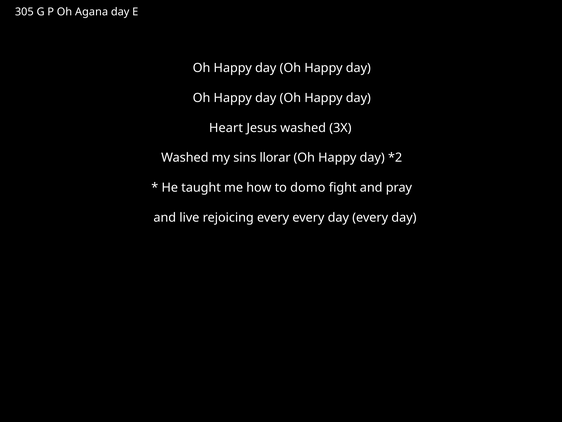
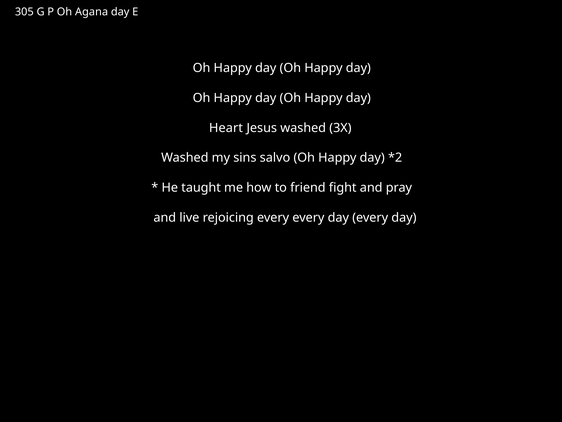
llorar: llorar -> salvo
domo: domo -> friend
